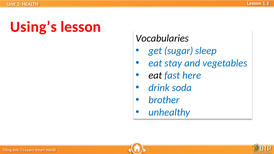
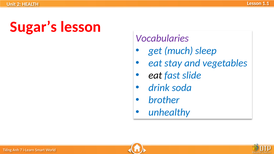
Using’s: Using’s -> Sugar’s
Vocabularies colour: black -> purple
sugar: sugar -> much
here: here -> slide
